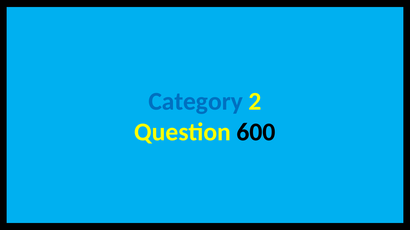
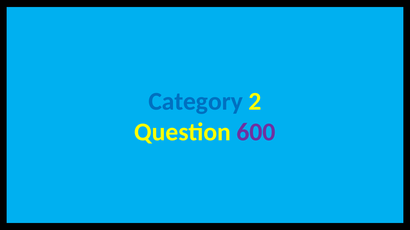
600 at (256, 132) colour: black -> purple
